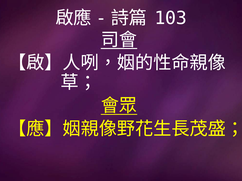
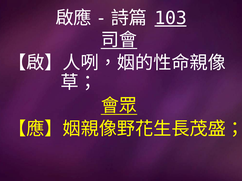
103 underline: none -> present
